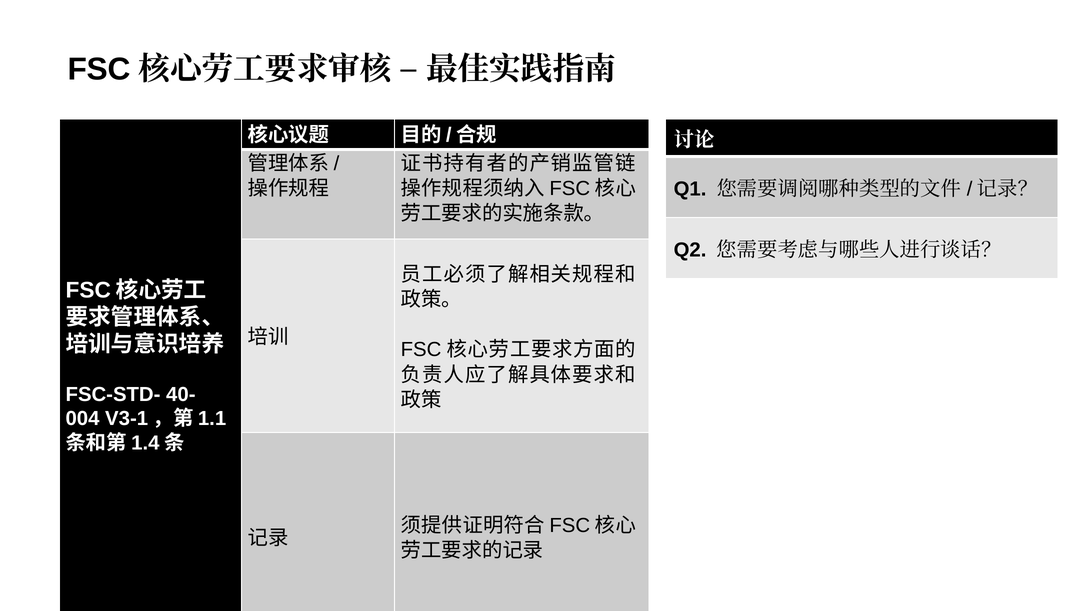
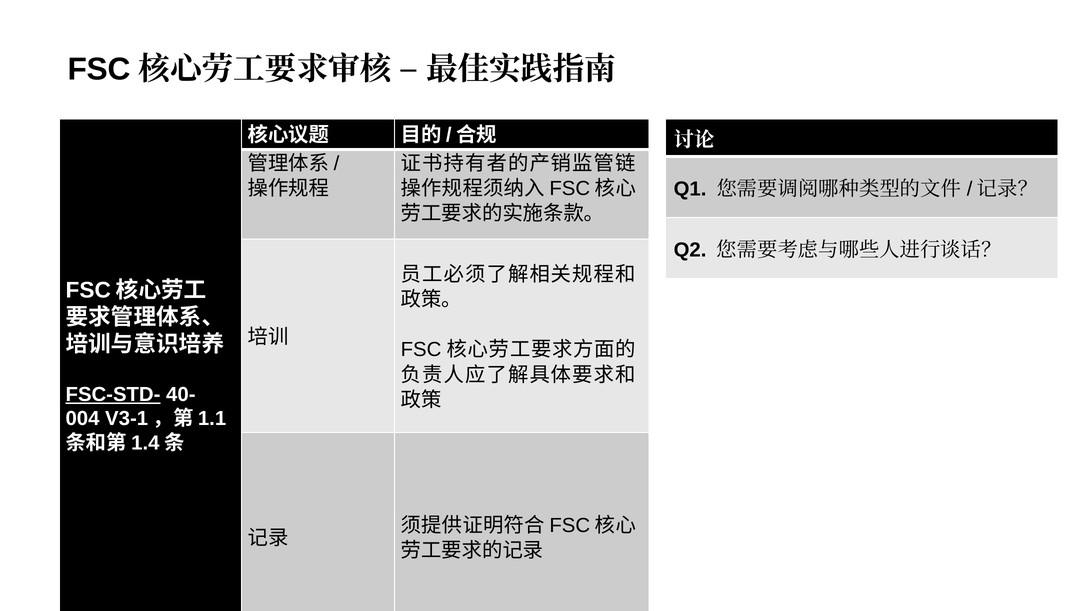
FSC-STD- underline: none -> present
